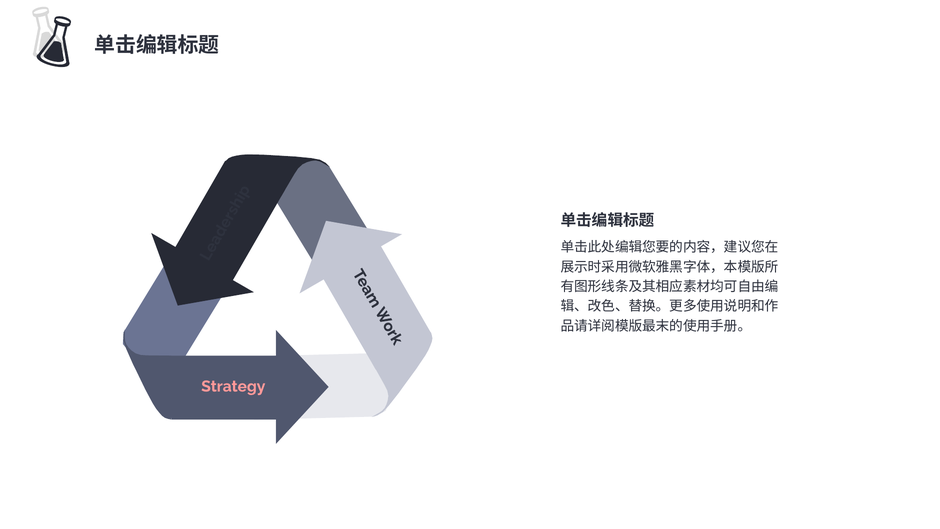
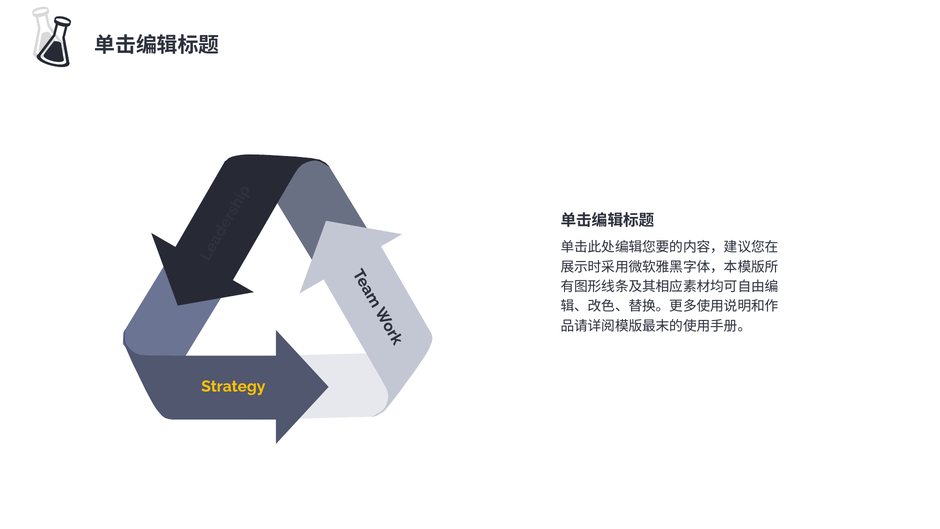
Strategy colour: pink -> yellow
